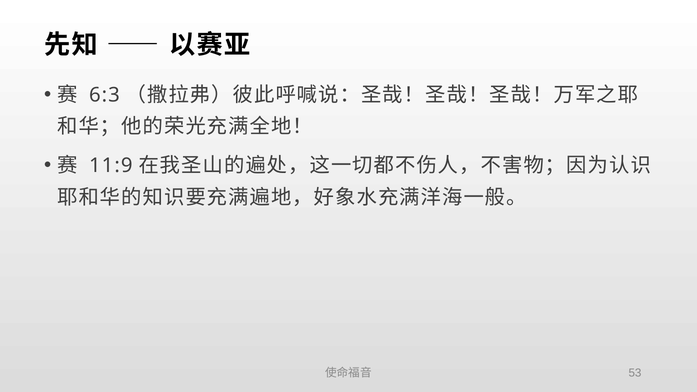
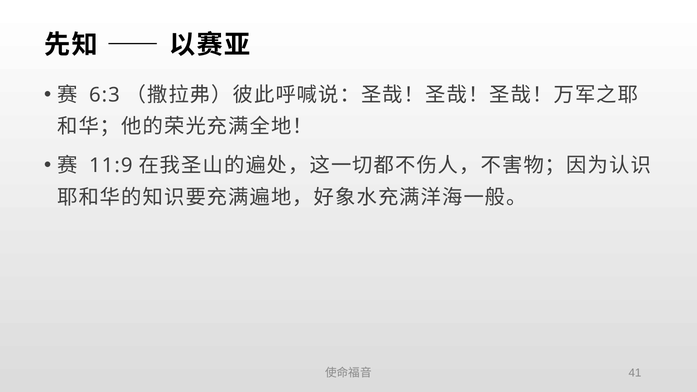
53: 53 -> 41
